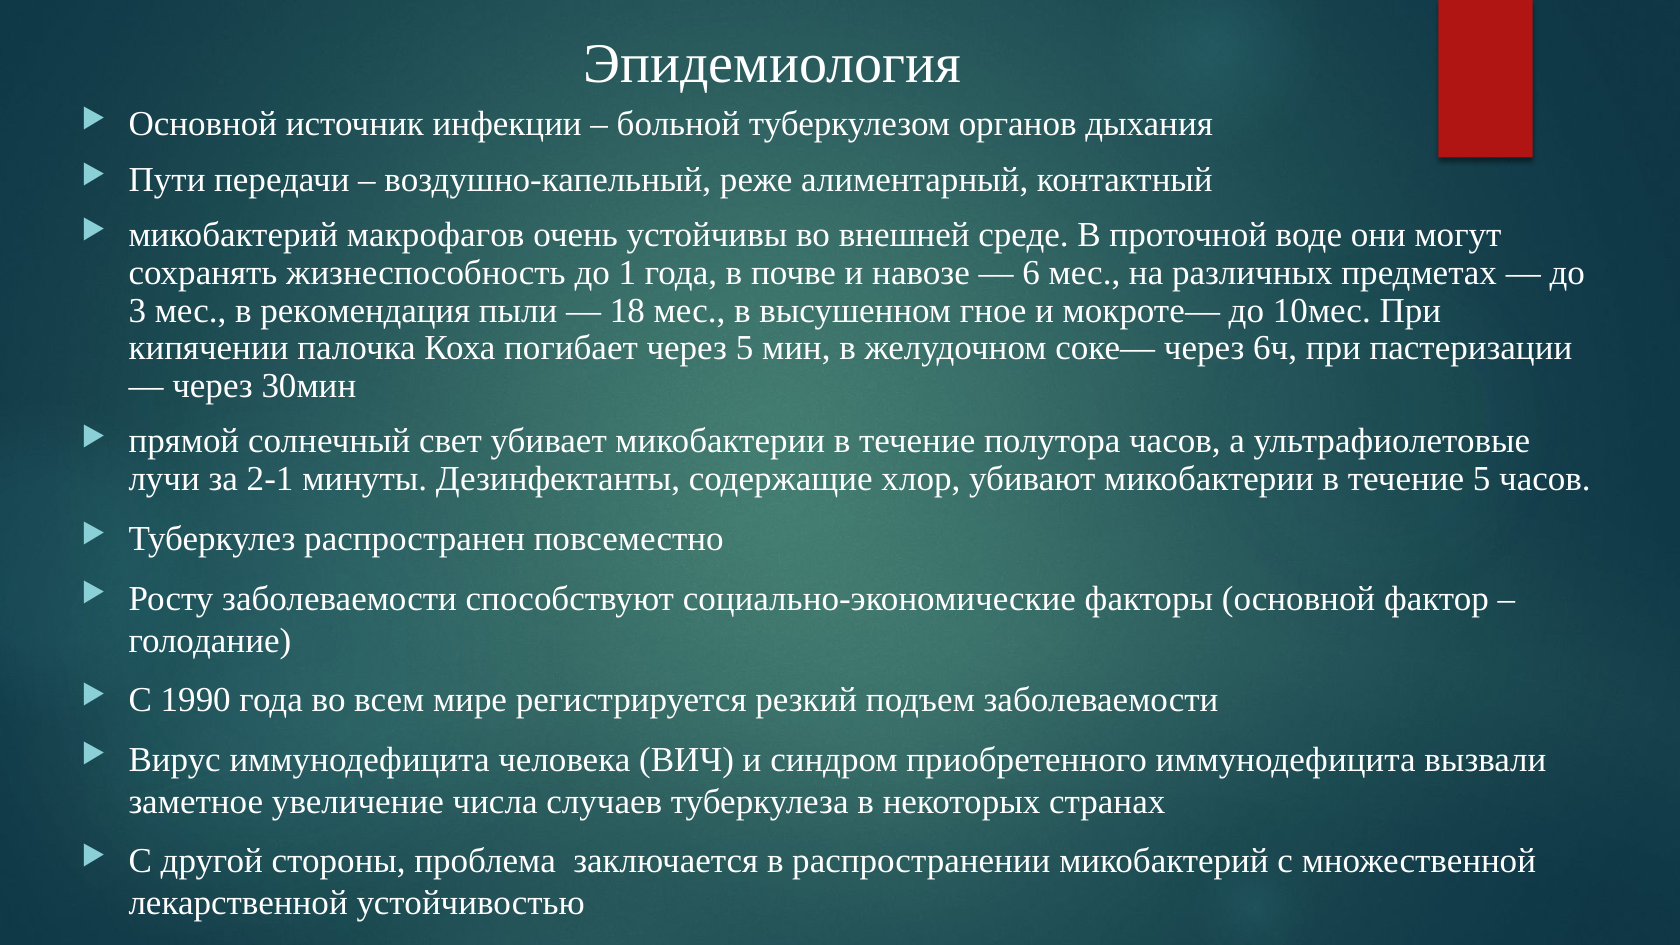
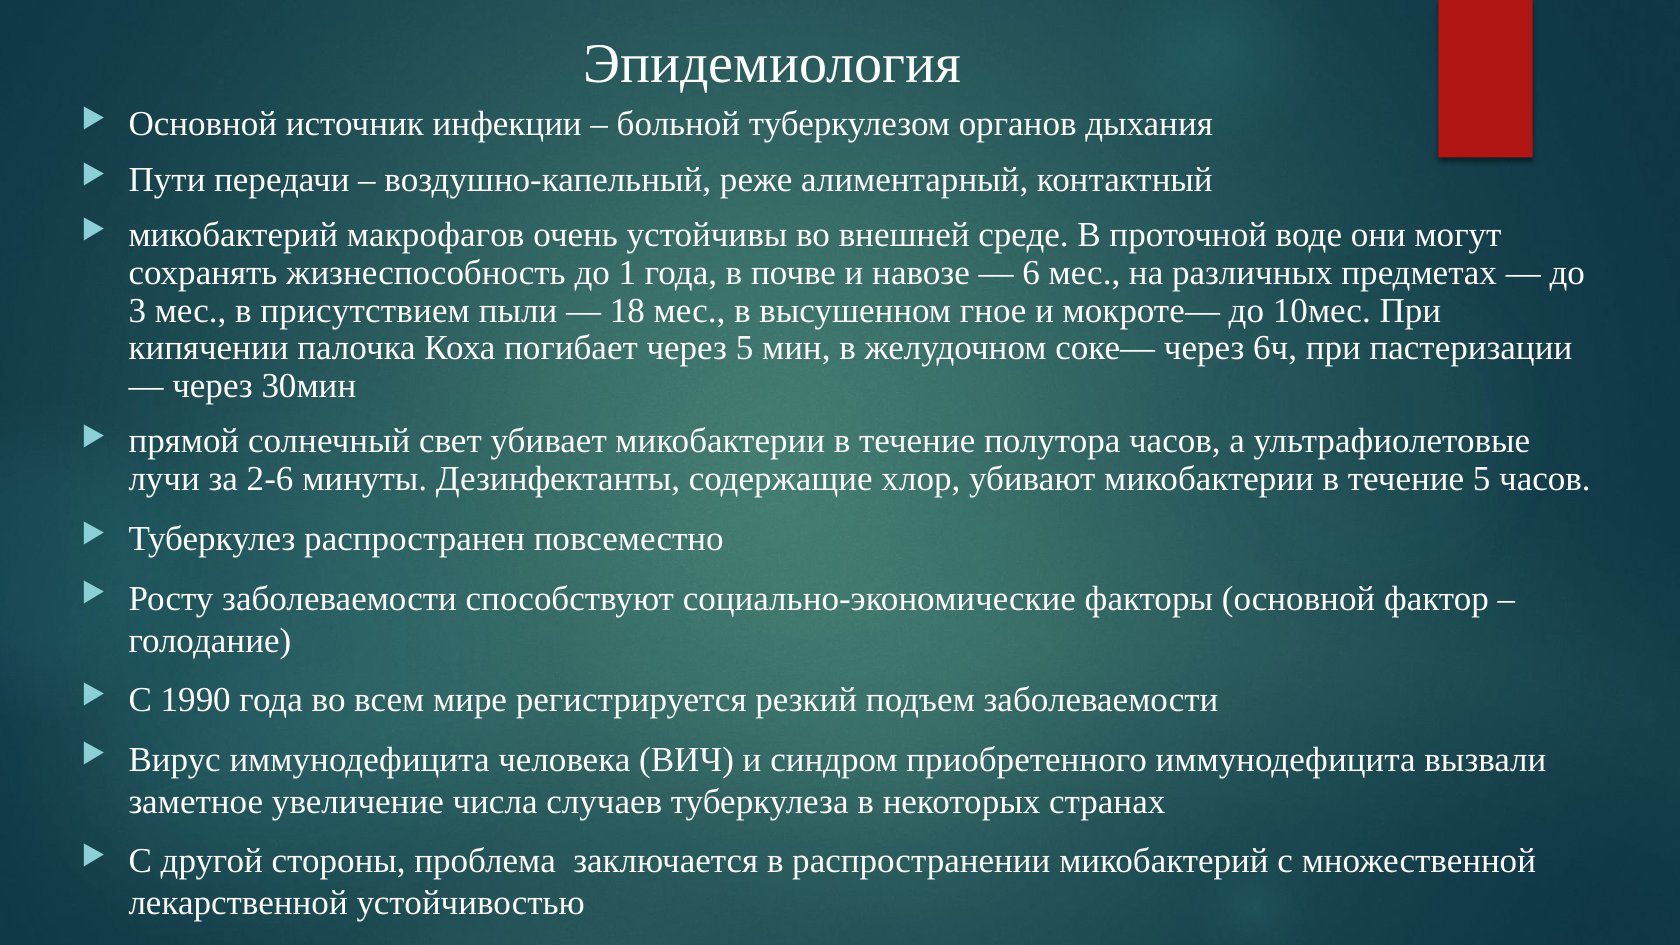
рекомендация: рекомендация -> присутствием
2-1: 2-1 -> 2-6
